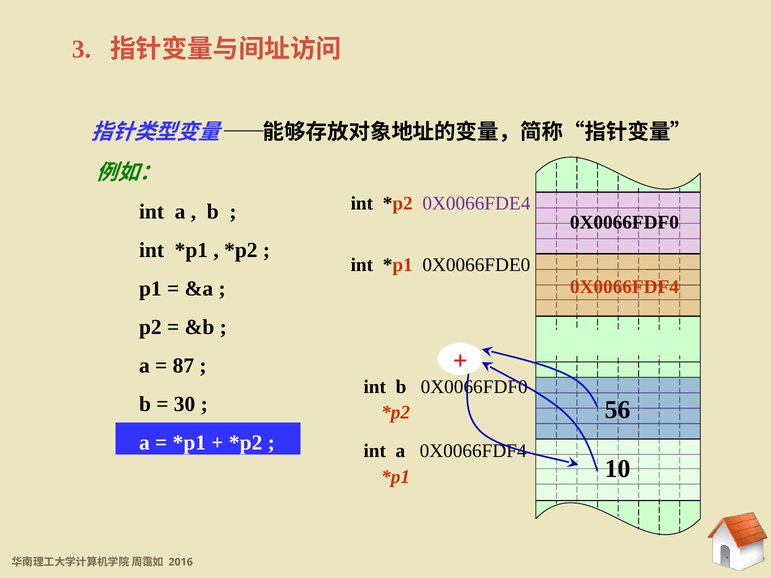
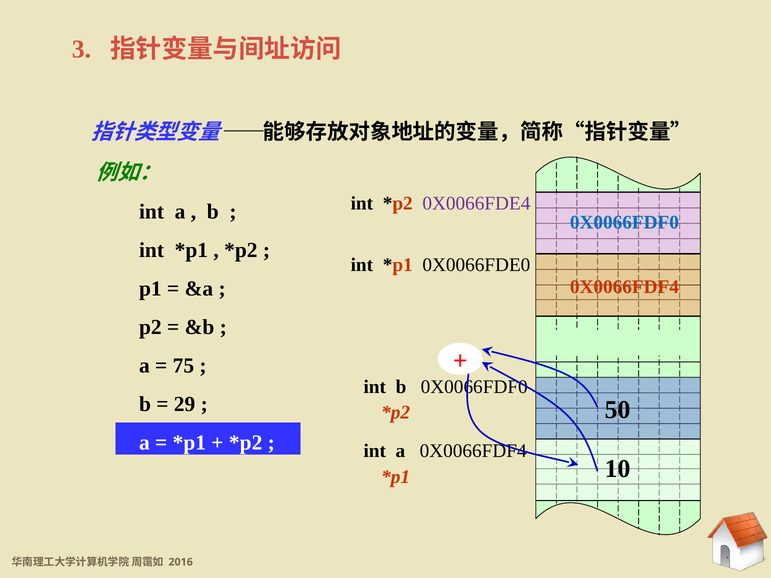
0X0066FDF0 at (624, 223) colour: black -> blue
87: 87 -> 75
30: 30 -> 29
56: 56 -> 50
